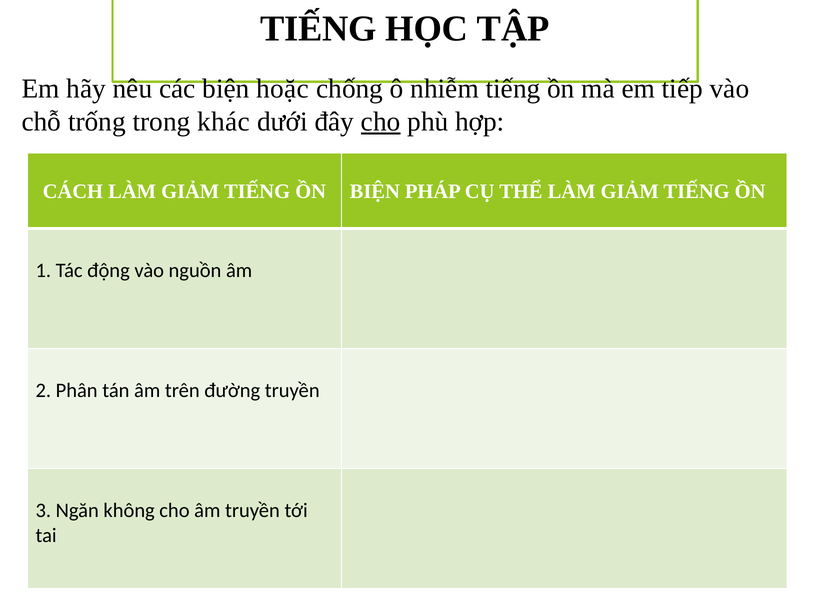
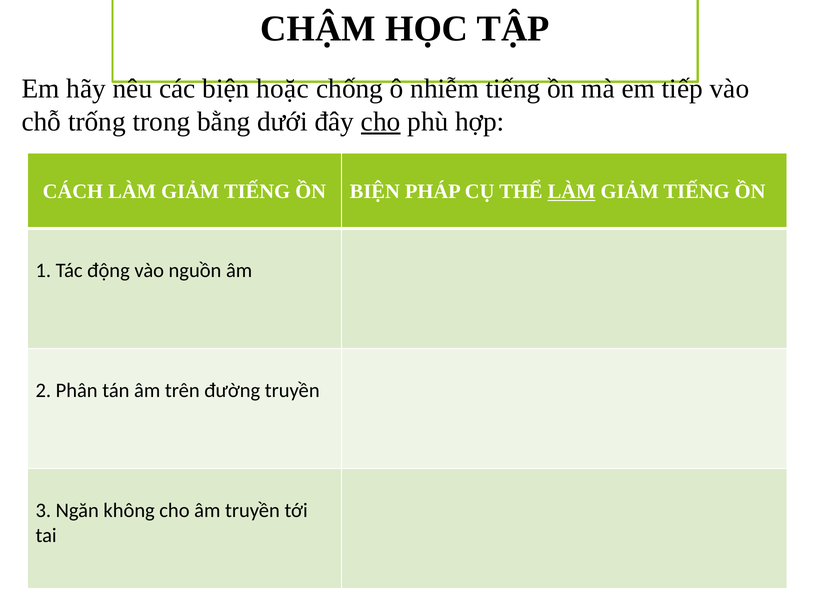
TIẾNG at (318, 29): TIẾNG -> CHẬM
khác: khác -> bằng
LÀM at (572, 191) underline: none -> present
